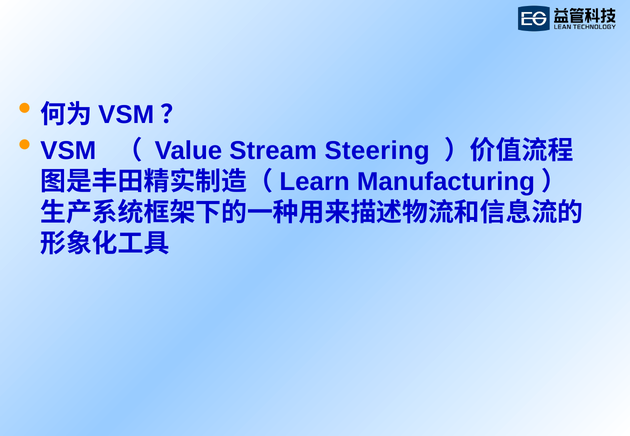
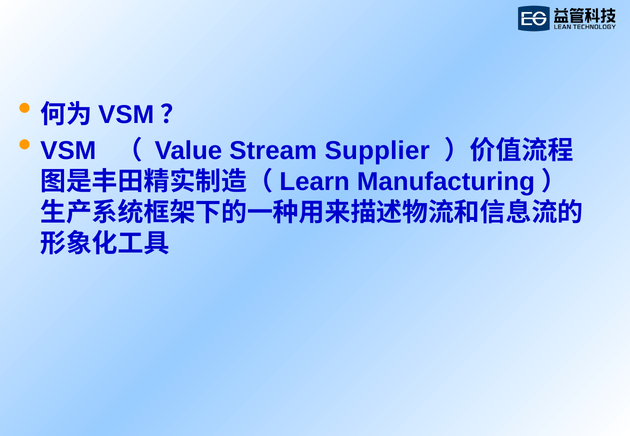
Steering: Steering -> Supplier
